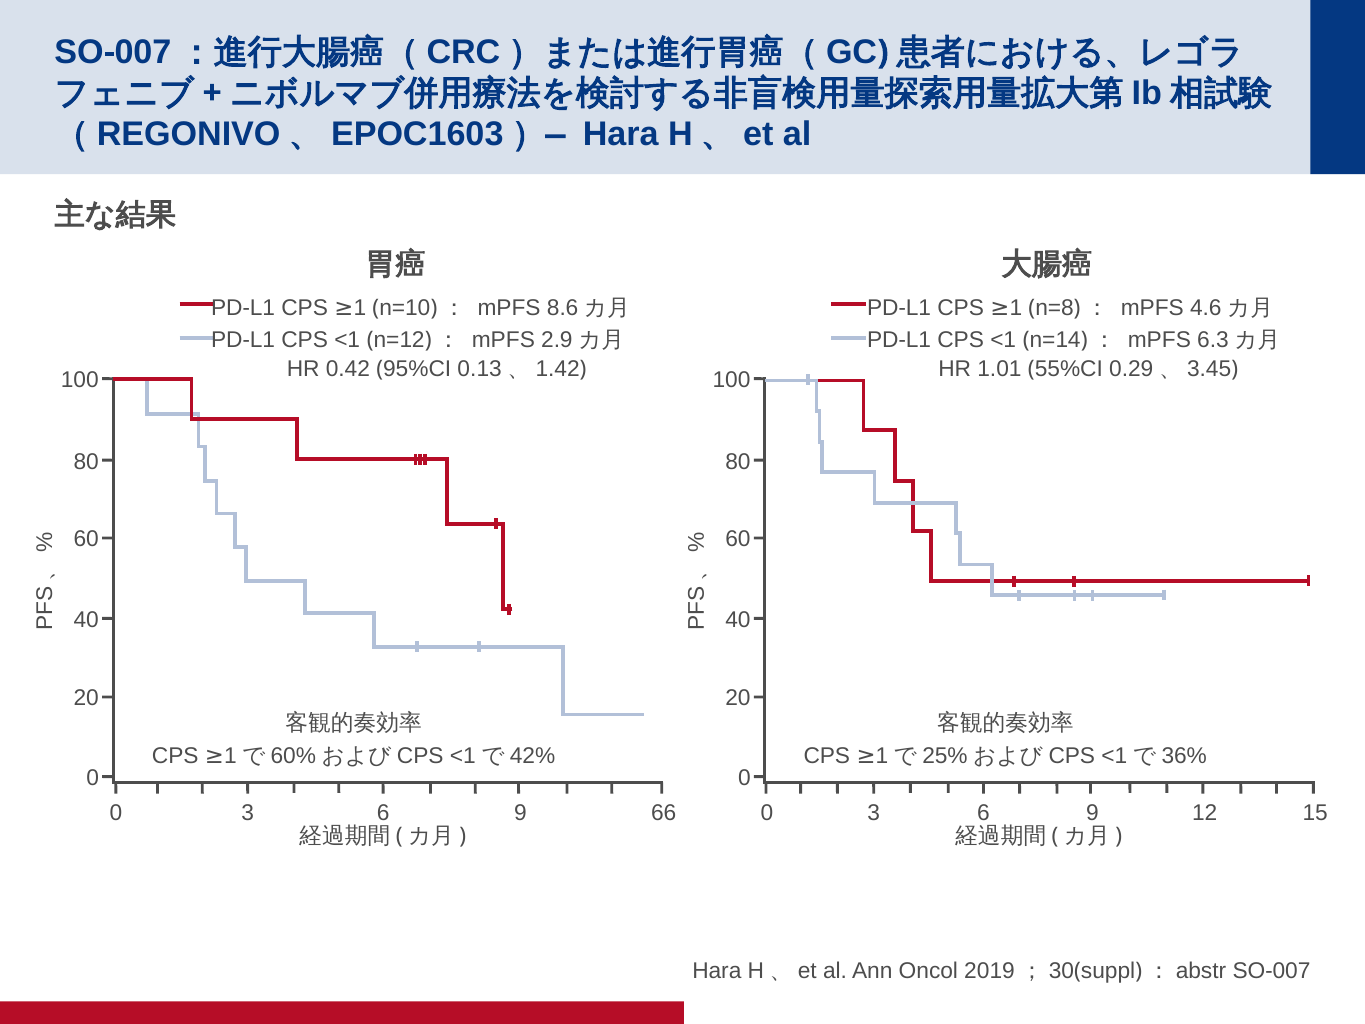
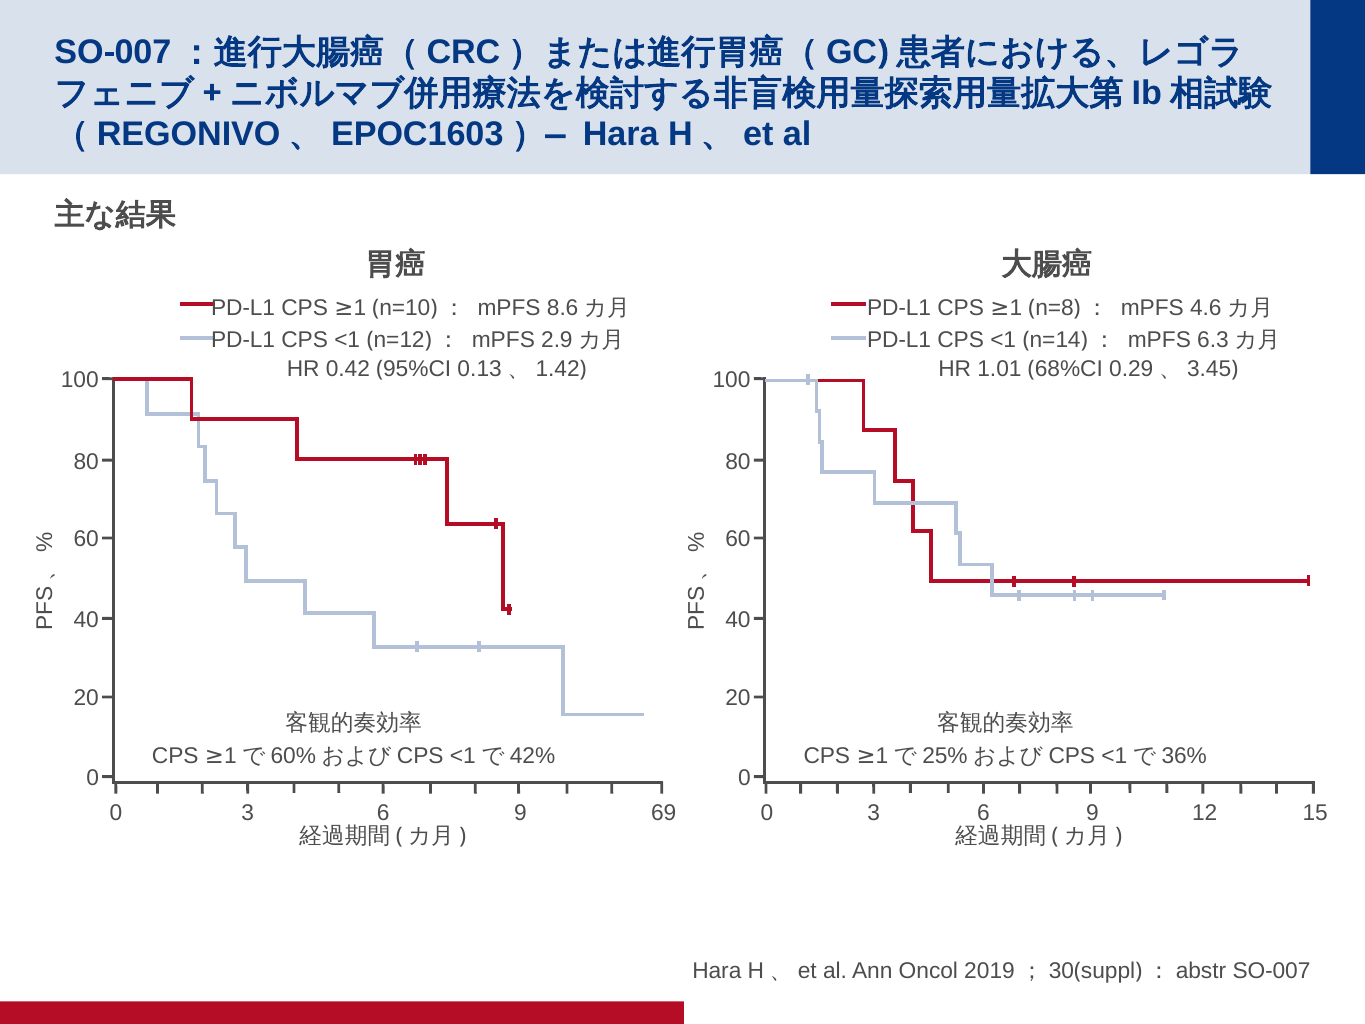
55%CI: 55%CI -> 68%CI
66: 66 -> 69
